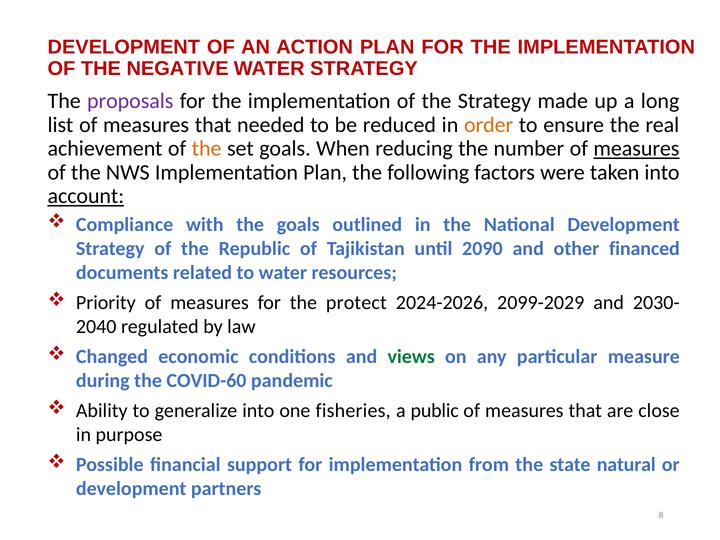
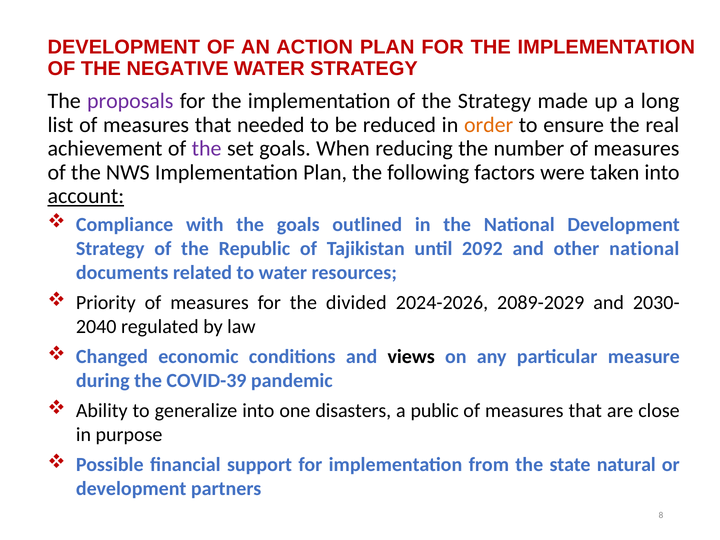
the at (207, 149) colour: orange -> purple
measures at (636, 149) underline: present -> none
2090: 2090 -> 2092
other financed: financed -> national
protect: protect -> divided
2099-2029: 2099-2029 -> 2089-2029
views colour: green -> black
COVID-60: COVID-60 -> COVID-39
fisheries: fisheries -> disasters
